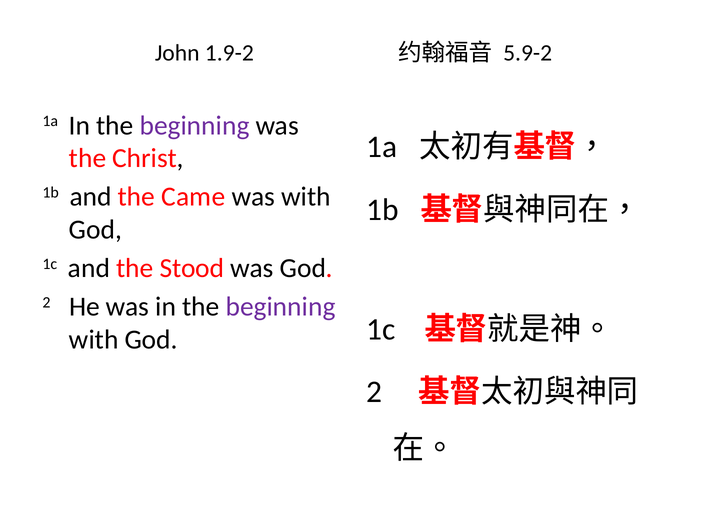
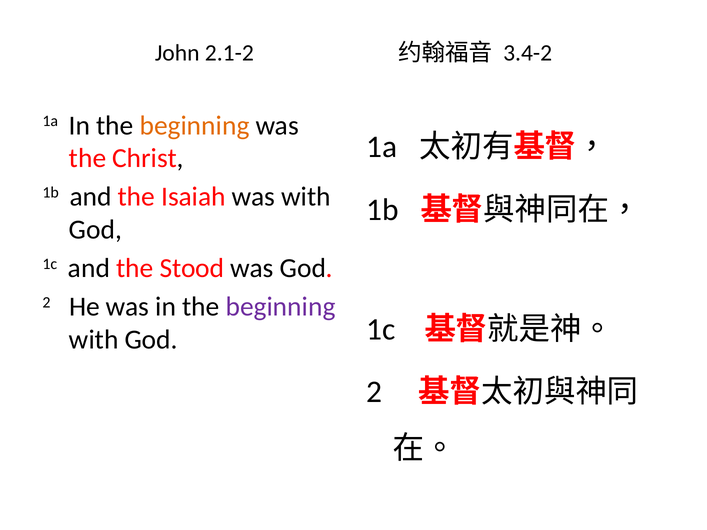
1.9-2: 1.9-2 -> 2.1-2
5.9-2: 5.9-2 -> 3.4-2
beginning at (195, 126) colour: purple -> orange
Came: Came -> Isaiah
